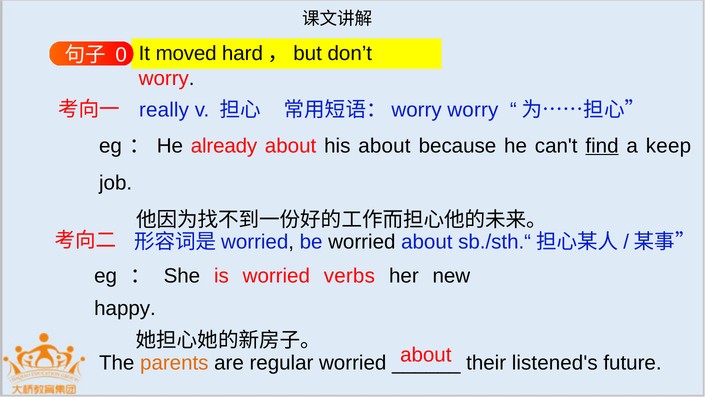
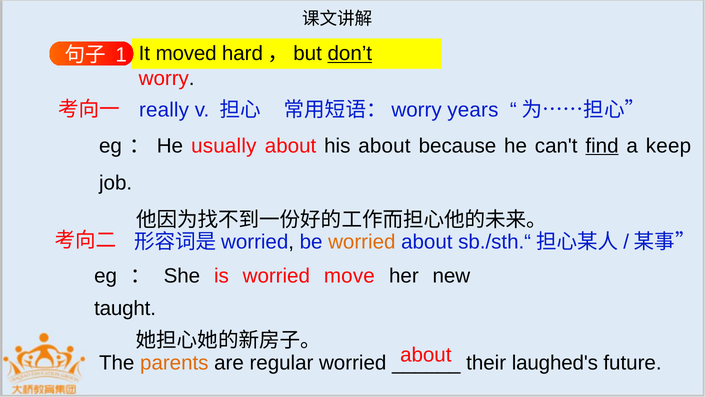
don’t underline: none -> present
0: 0 -> 1
worry worry: worry -> years
already: already -> usually
worried at (362, 242) colour: black -> orange
verbs: verbs -> move
happy: happy -> taught
listened's: listened's -> laughed's
